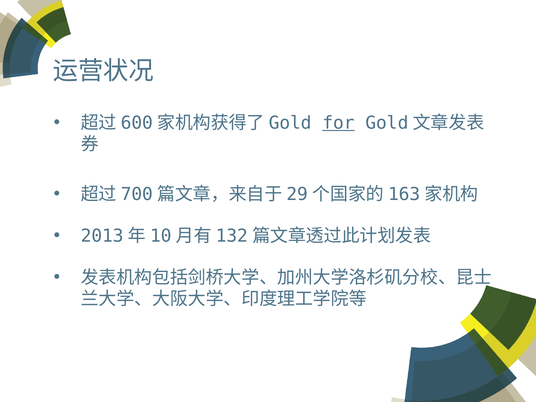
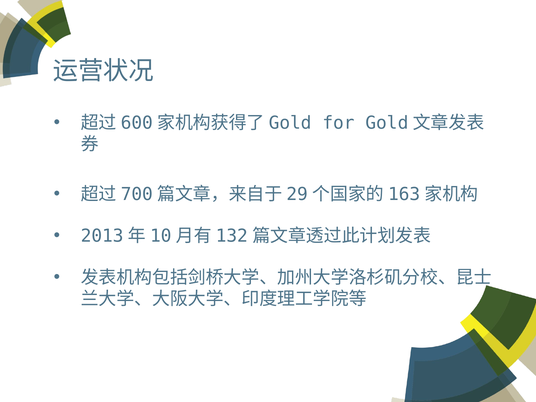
for underline: present -> none
